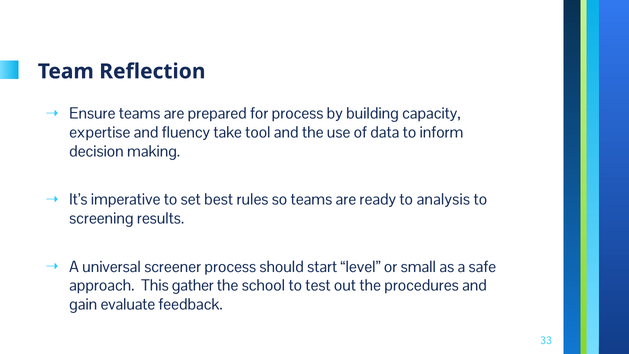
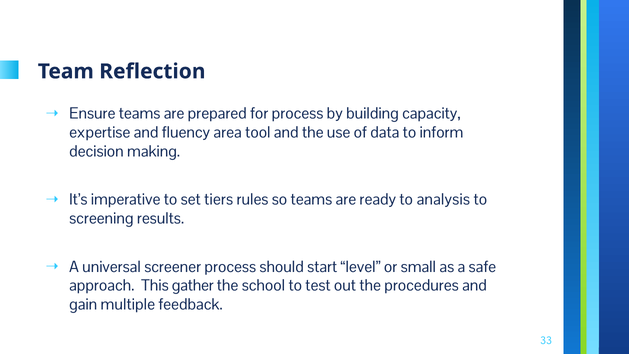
take: take -> area
best: best -> tiers
evaluate: evaluate -> multiple
